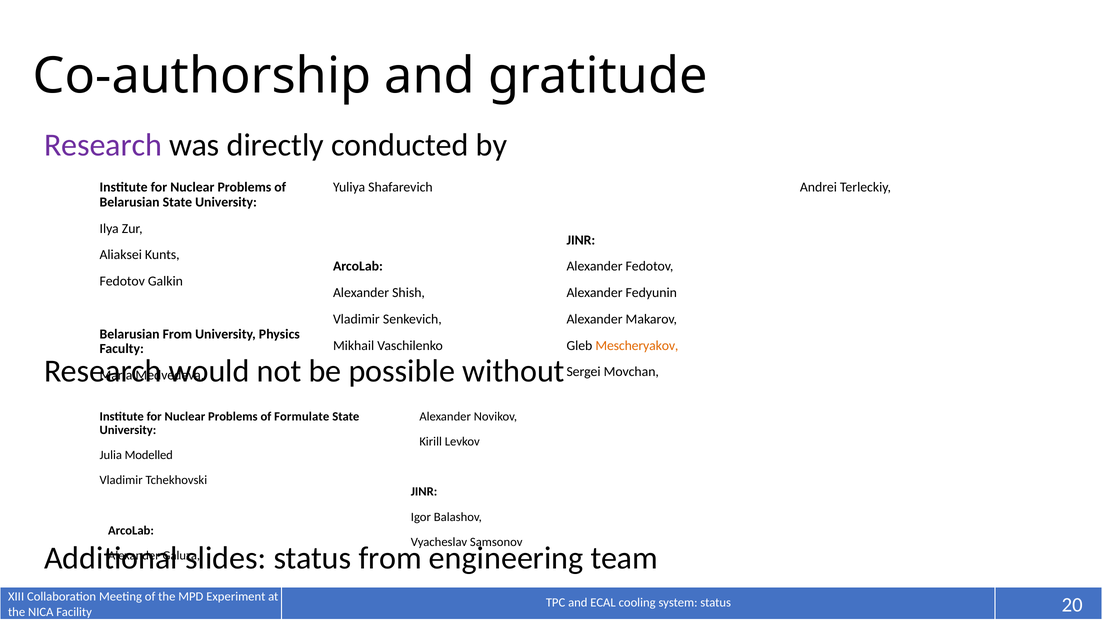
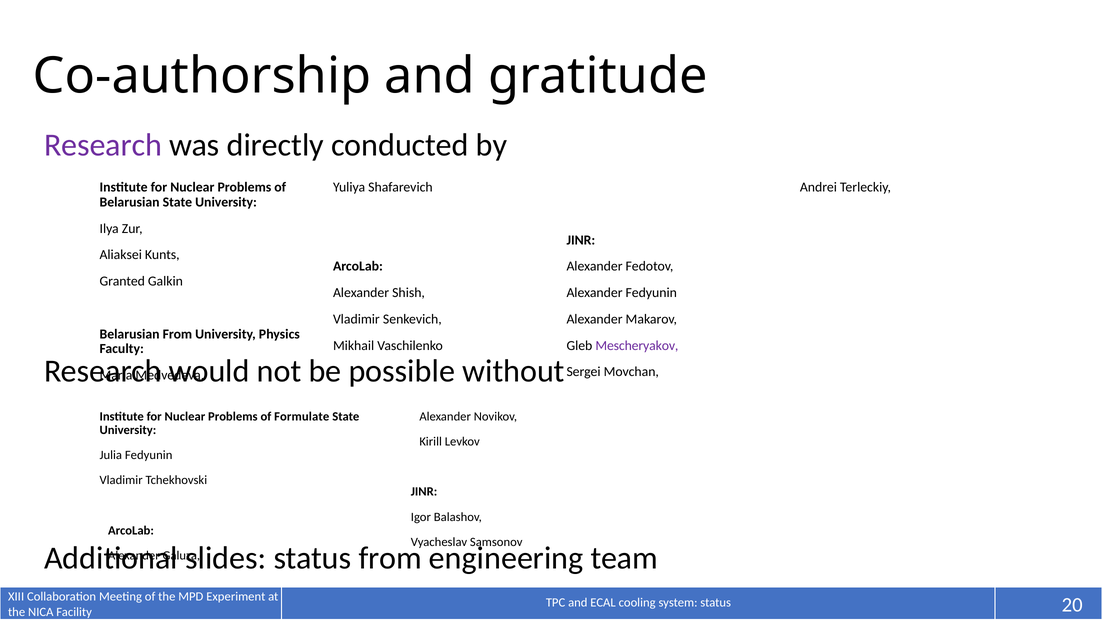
Fedotov at (122, 281): Fedotov -> Granted
Mescheryakov colour: orange -> purple
Julia Modelled: Modelled -> Fedyunin
